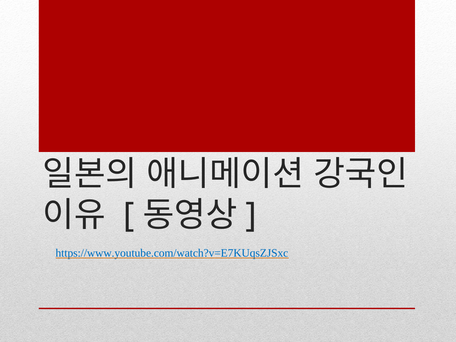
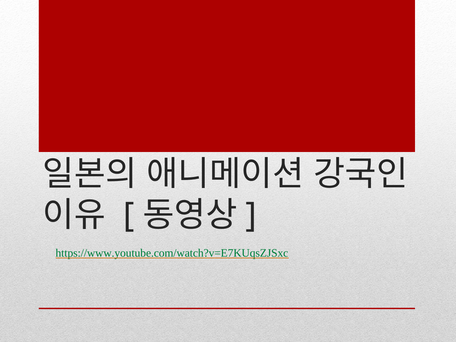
https://www.youtube.com/watch?v=E7KUqsZJSxc colour: blue -> green
